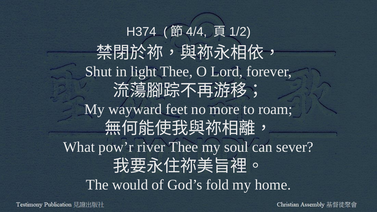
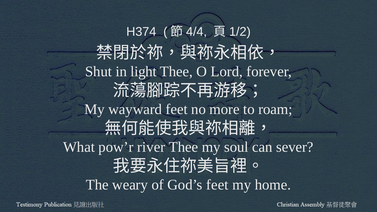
would: would -> weary
God’s fold: fold -> feet
